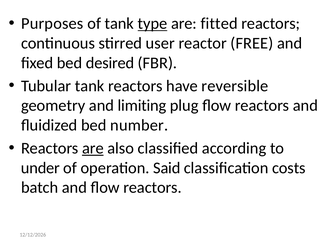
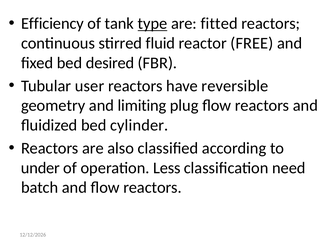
Purposes: Purposes -> Efficiency
user: user -> fluid
Tubular tank: tank -> user
number: number -> cylinder
are at (93, 148) underline: present -> none
Said: Said -> Less
costs: costs -> need
